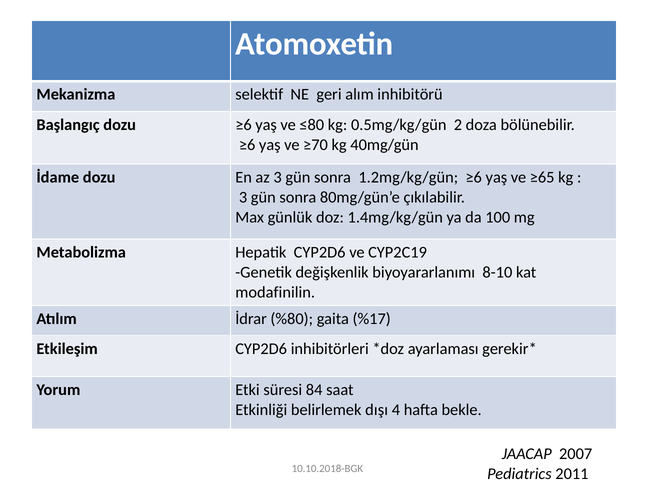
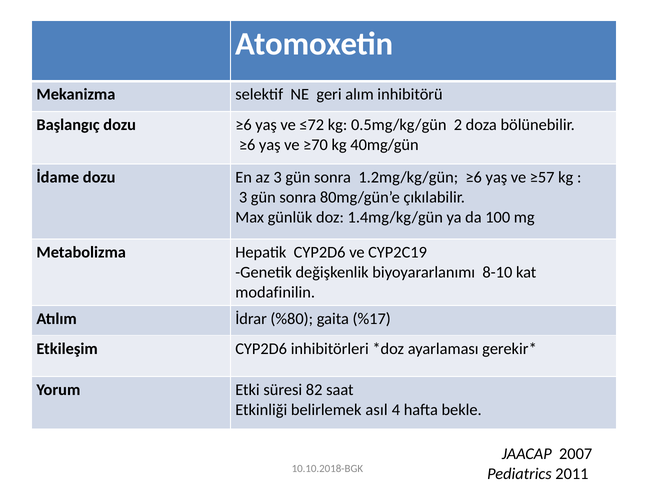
≤80: ≤80 -> ≤72
≥65: ≥65 -> ≥57
84: 84 -> 82
dışı: dışı -> asıl
